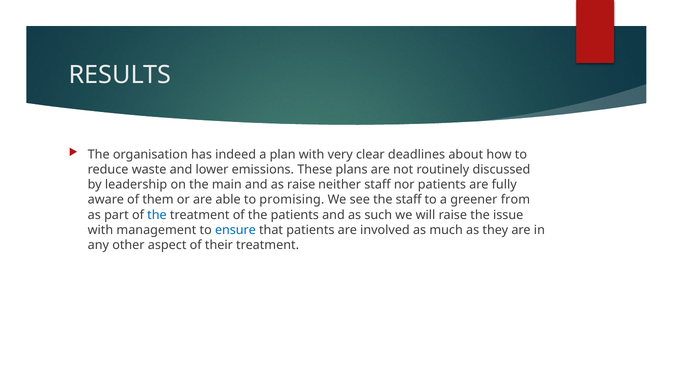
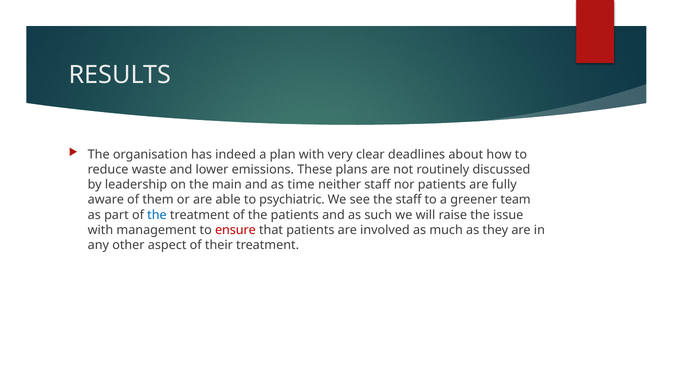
as raise: raise -> time
promising: promising -> psychiatric
from: from -> team
ensure colour: blue -> red
